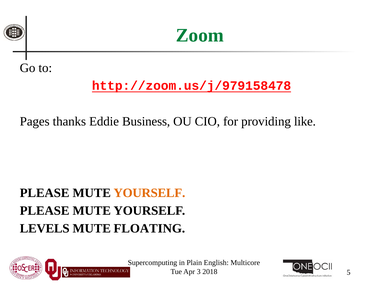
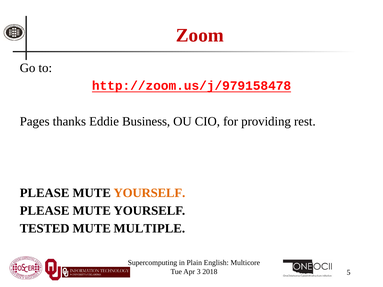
Zoom colour: green -> red
like: like -> rest
LEVELS: LEVELS -> TESTED
FLOATING: FLOATING -> MULTIPLE
